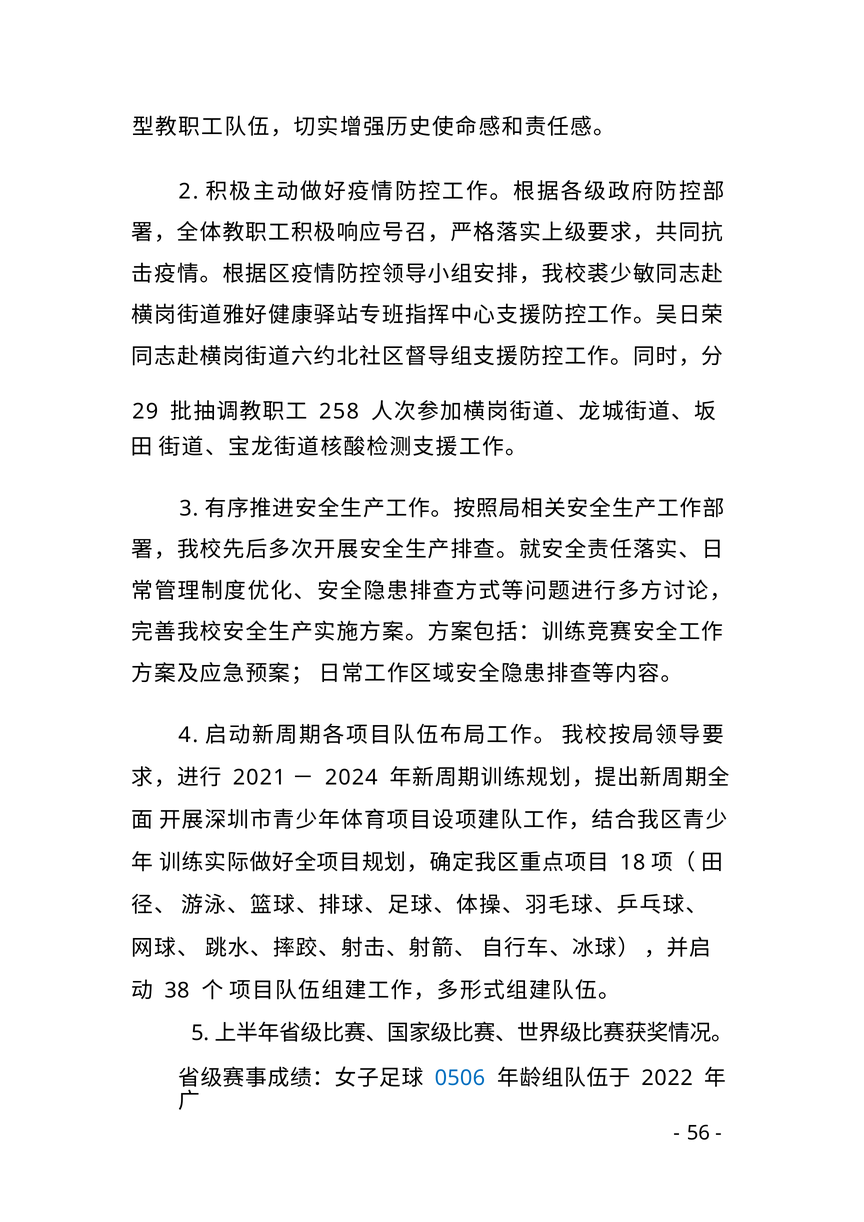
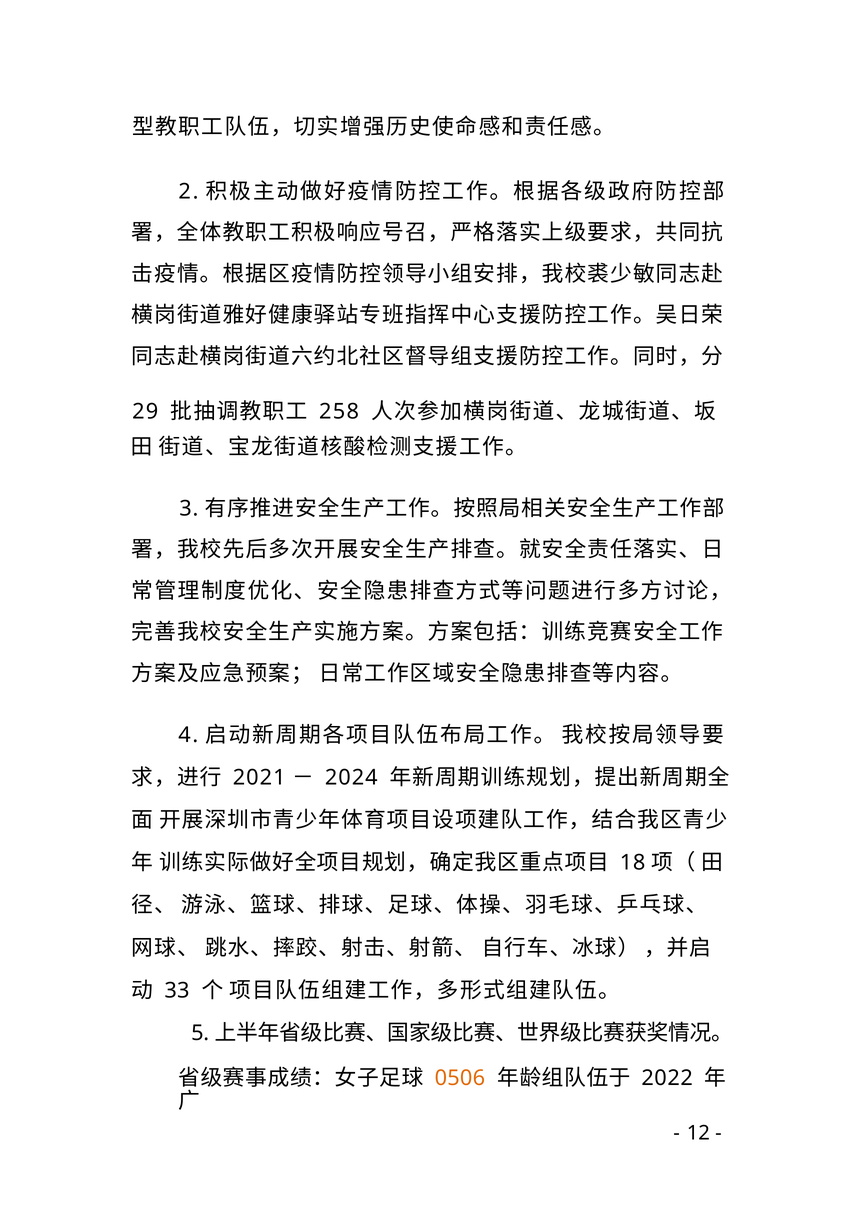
38: 38 -> 33
0506 colour: blue -> orange
56: 56 -> 12
